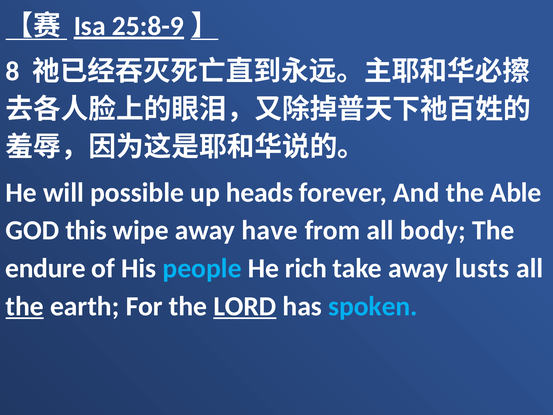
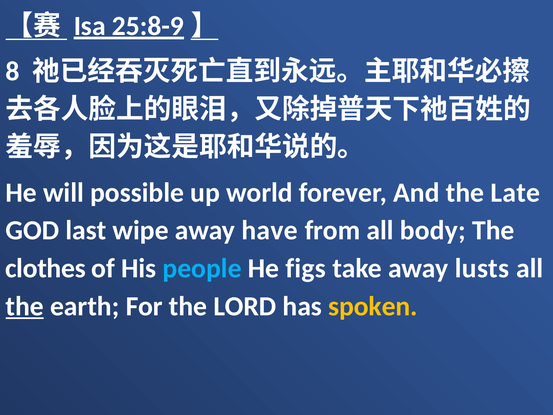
heads: heads -> world
Able: Able -> Late
this: this -> last
endure: endure -> clothes
rich: rich -> figs
LORD underline: present -> none
spoken colour: light blue -> yellow
